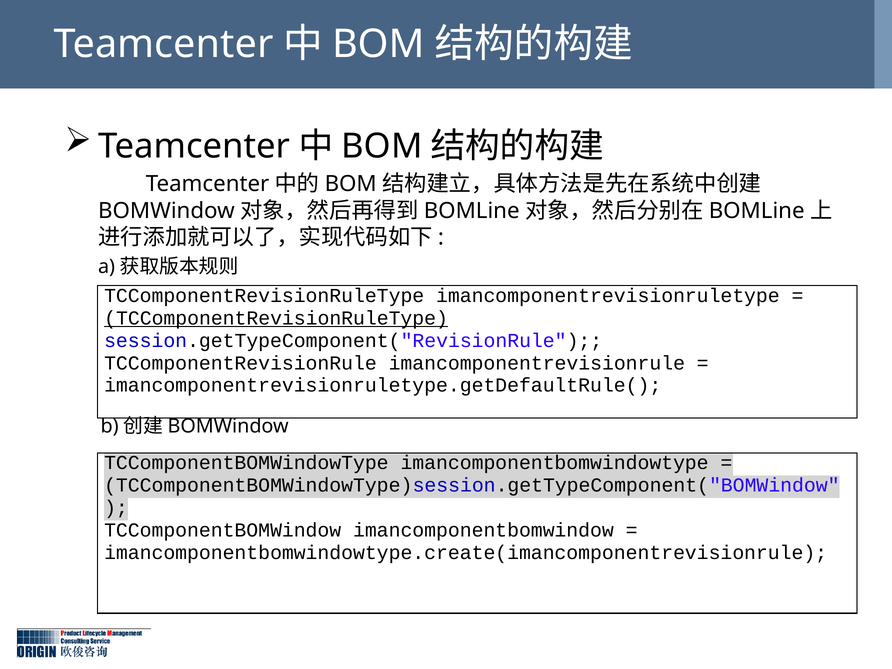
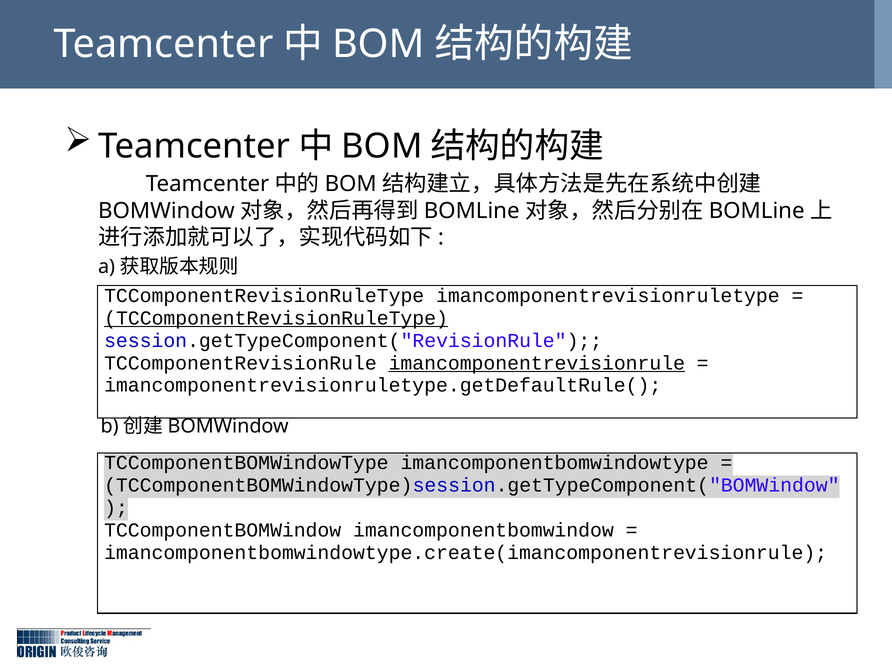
imancomponentrevisionrule underline: none -> present
